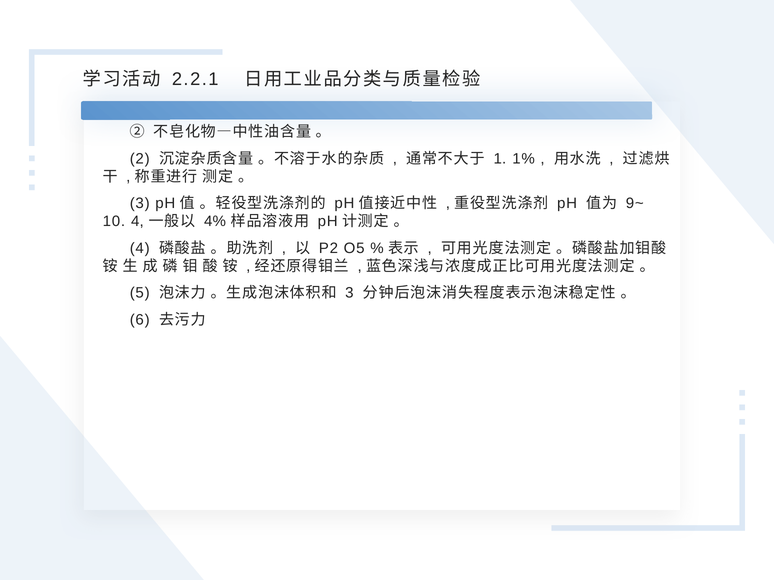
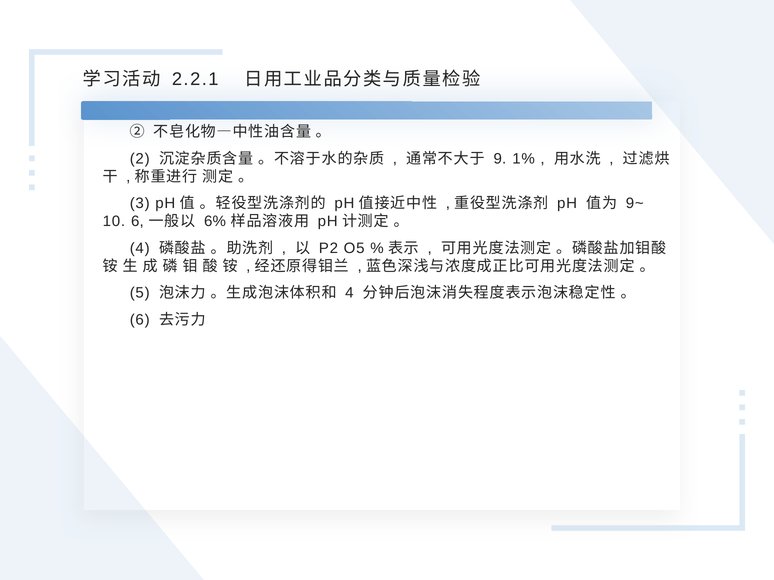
1: 1 -> 9
10 4: 4 -> 6
4%: 4% -> 6%
3 at (349, 293): 3 -> 4
